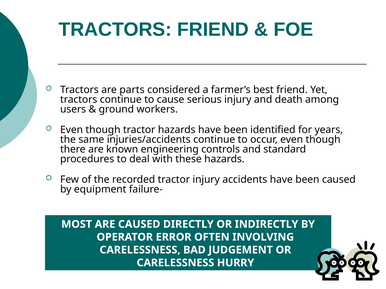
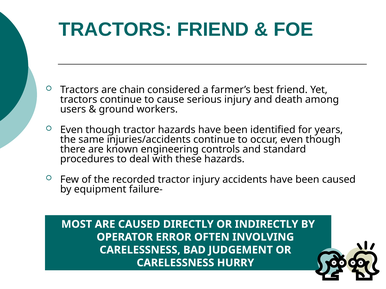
parts: parts -> chain
